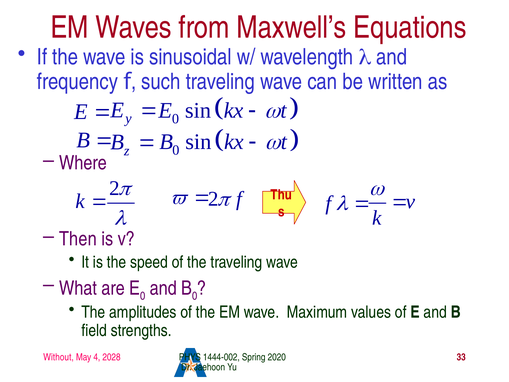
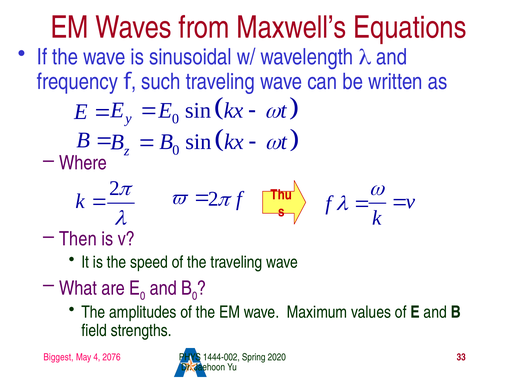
Without: Without -> Biggest
2028: 2028 -> 2076
